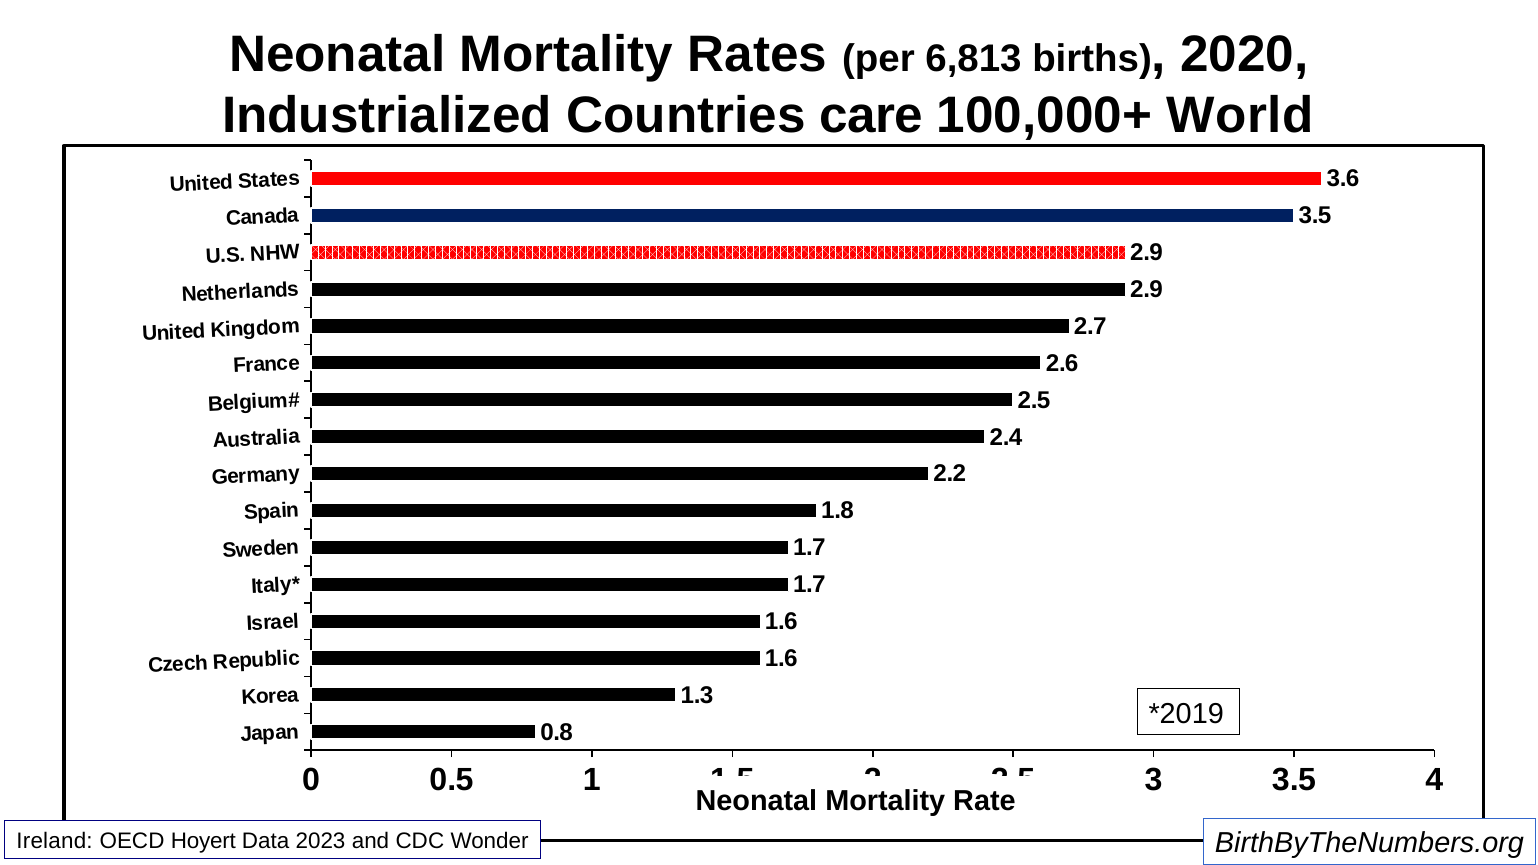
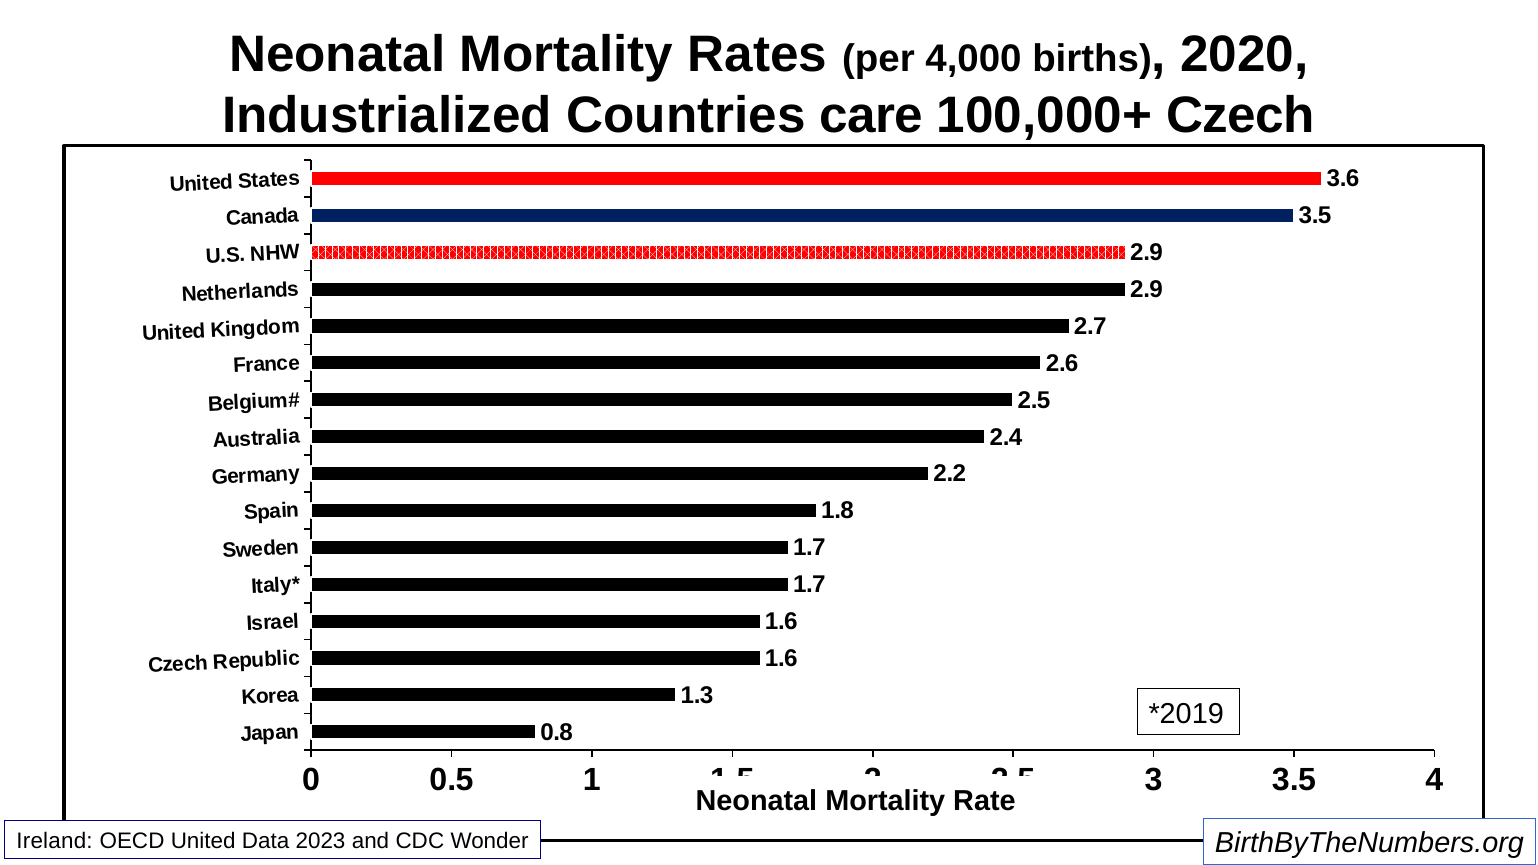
6,813: 6,813 -> 4,000
100,000+ World: World -> Czech
OECD Hoyert: Hoyert -> United
